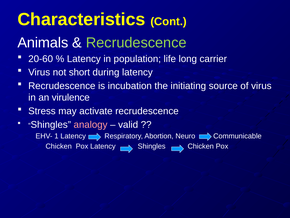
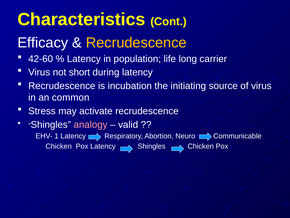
Animals: Animals -> Efficacy
Recrudescence at (136, 43) colour: light green -> yellow
20-60: 20-60 -> 42-60
virulence: virulence -> common
